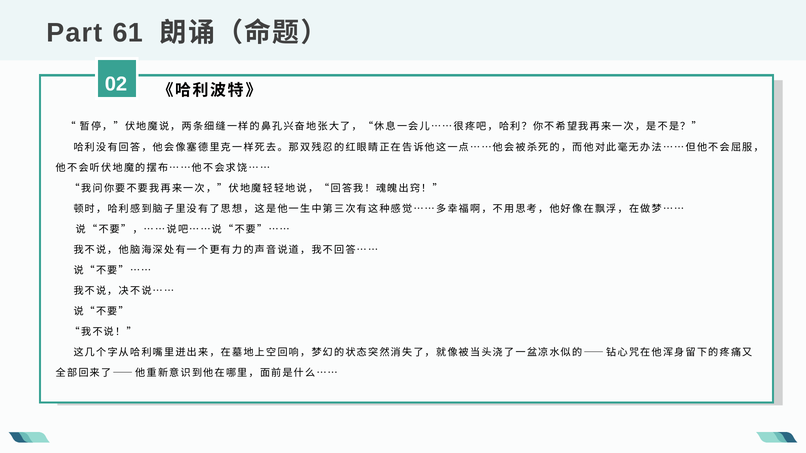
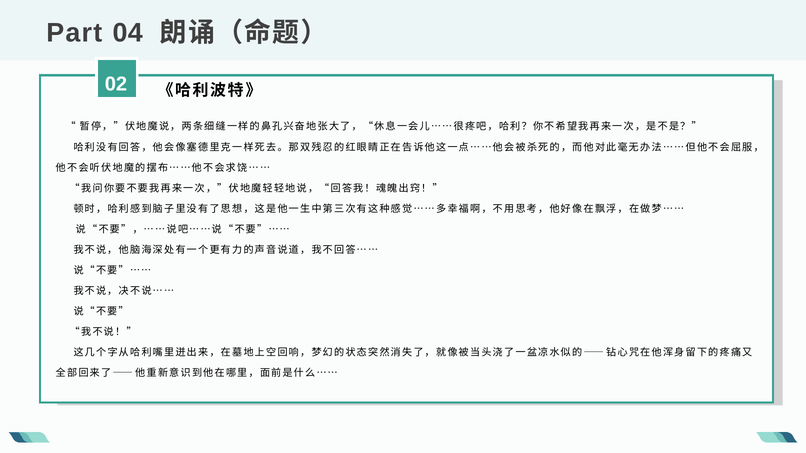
61: 61 -> 04
